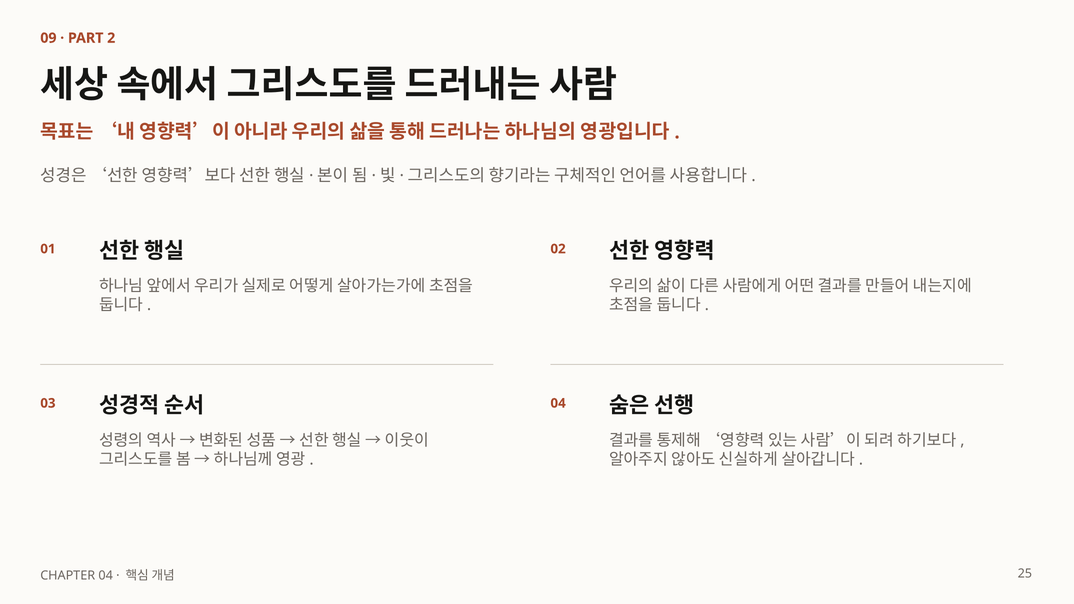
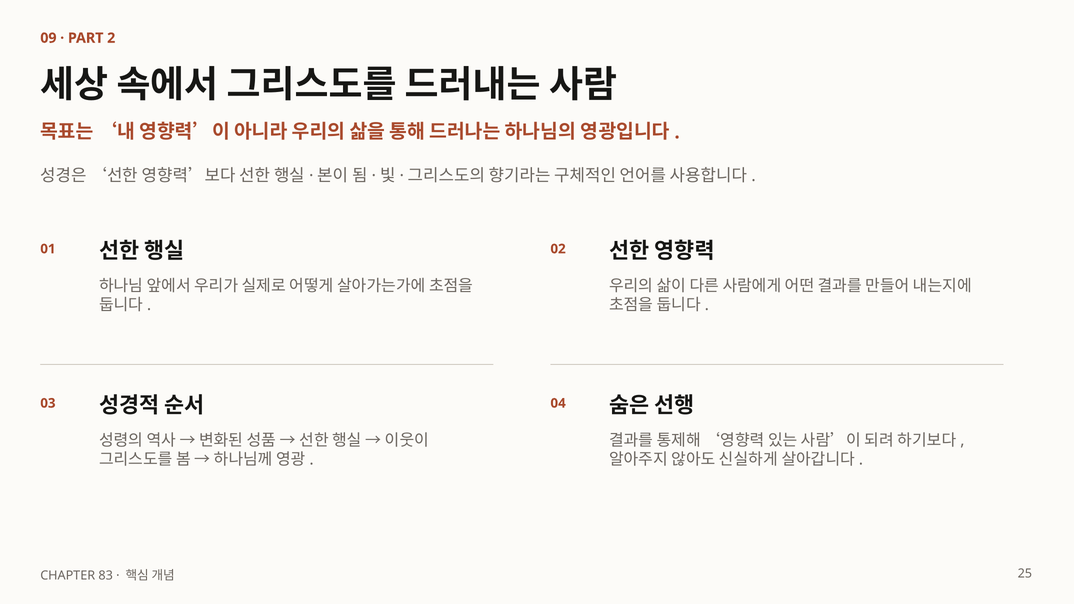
CHAPTER 04: 04 -> 83
